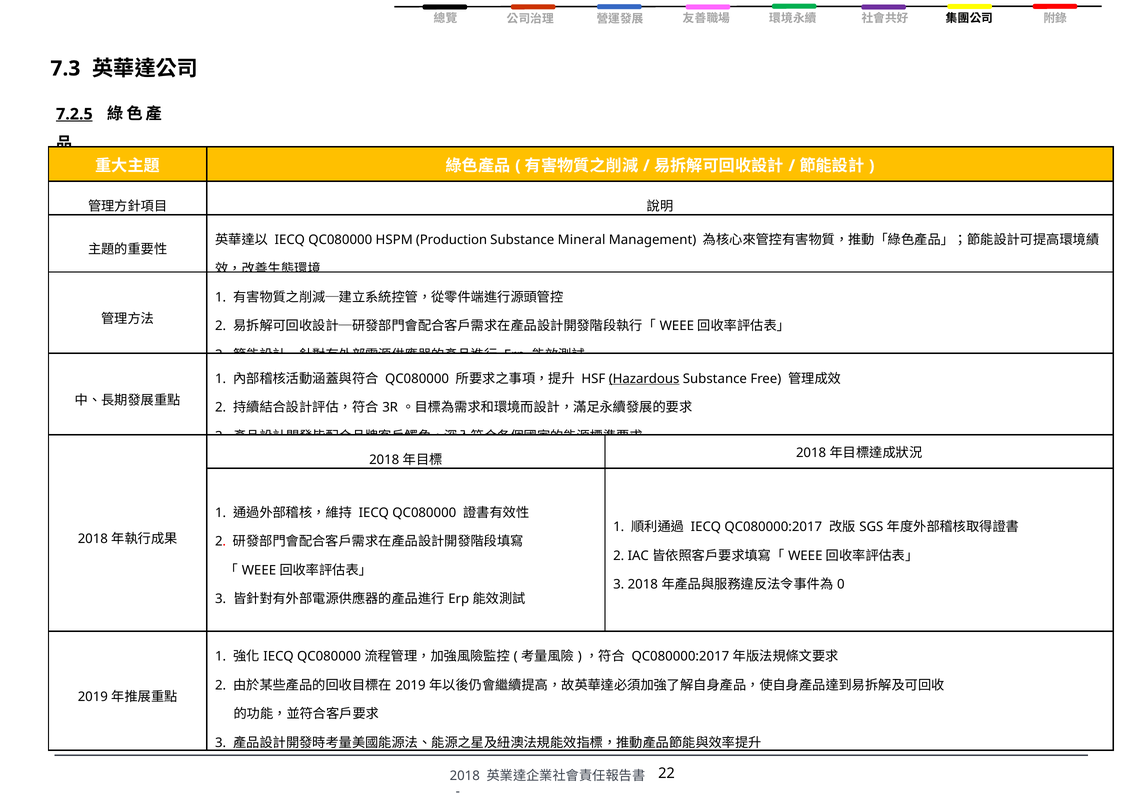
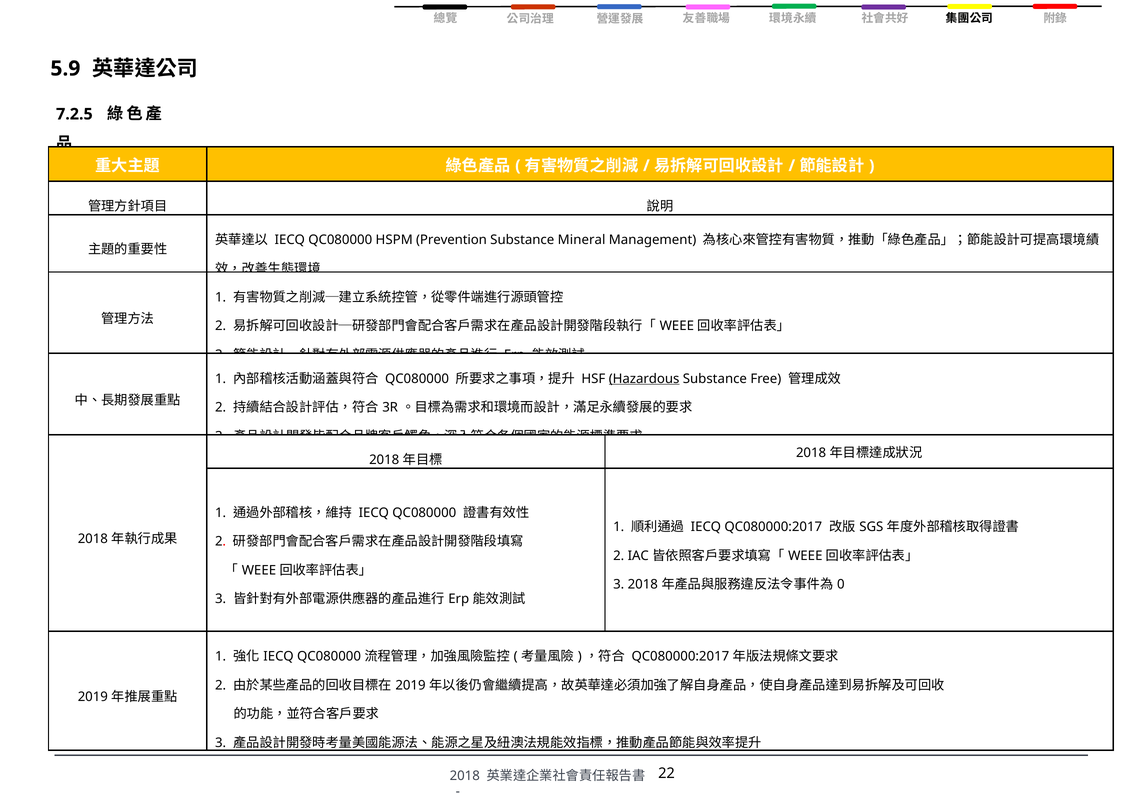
7.3: 7.3 -> 5.9
7.2.5 underline: present -> none
Production: Production -> Prevention
